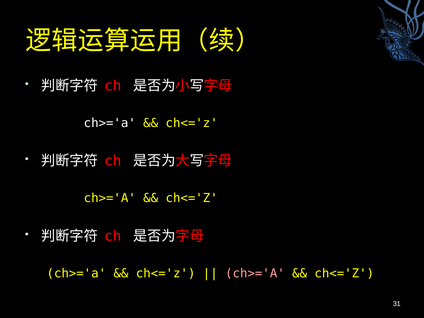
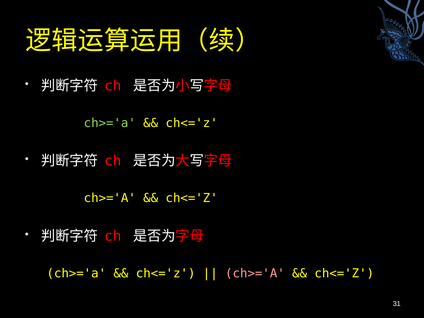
ch>='a at (110, 123) colour: white -> light green
